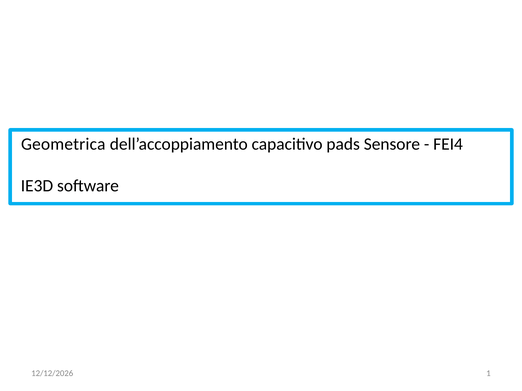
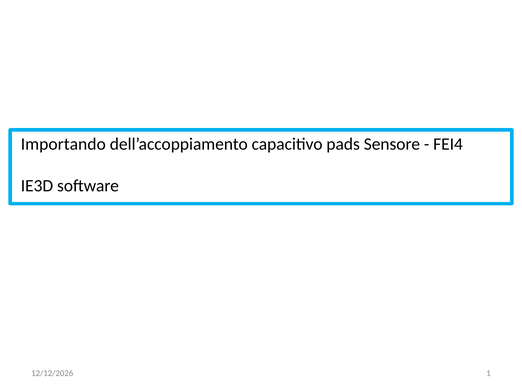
Geometrica: Geometrica -> Importando
